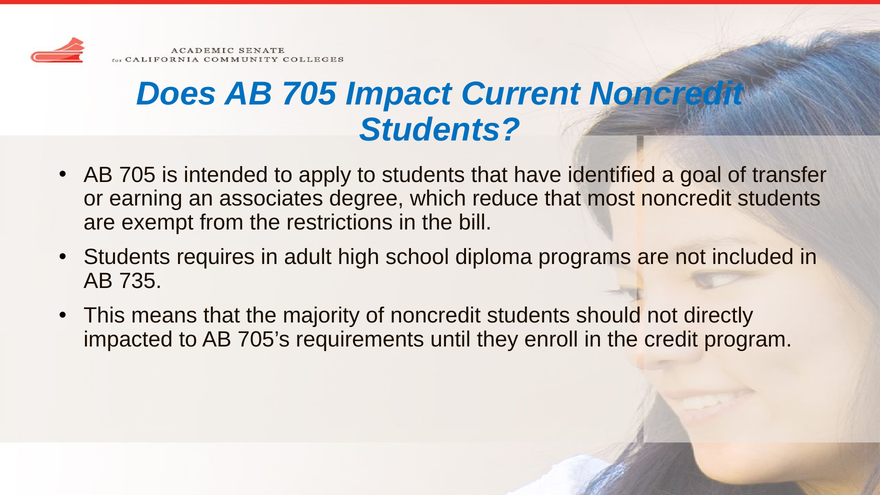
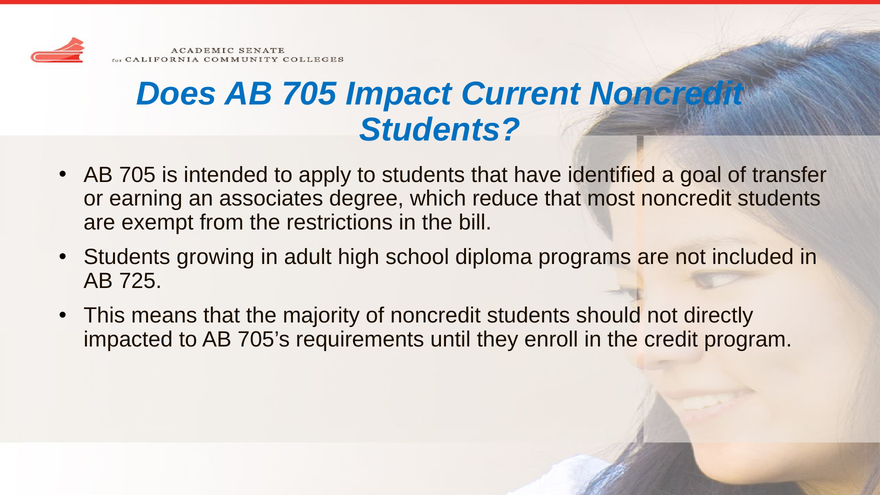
requires: requires -> growing
735: 735 -> 725
